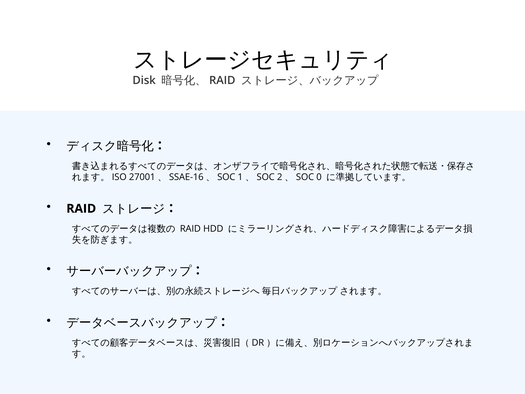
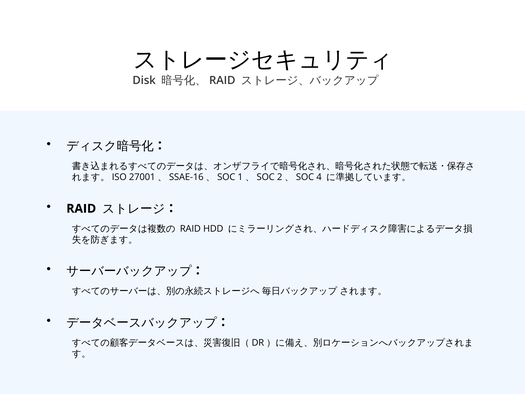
0: 0 -> 4
